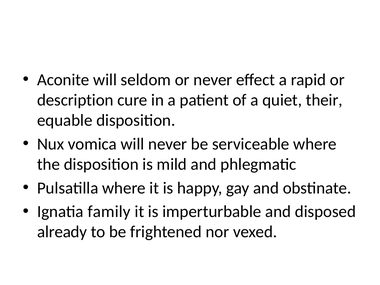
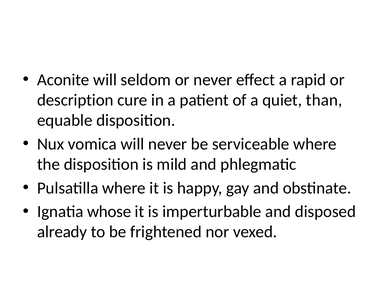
their: their -> than
family: family -> whose
